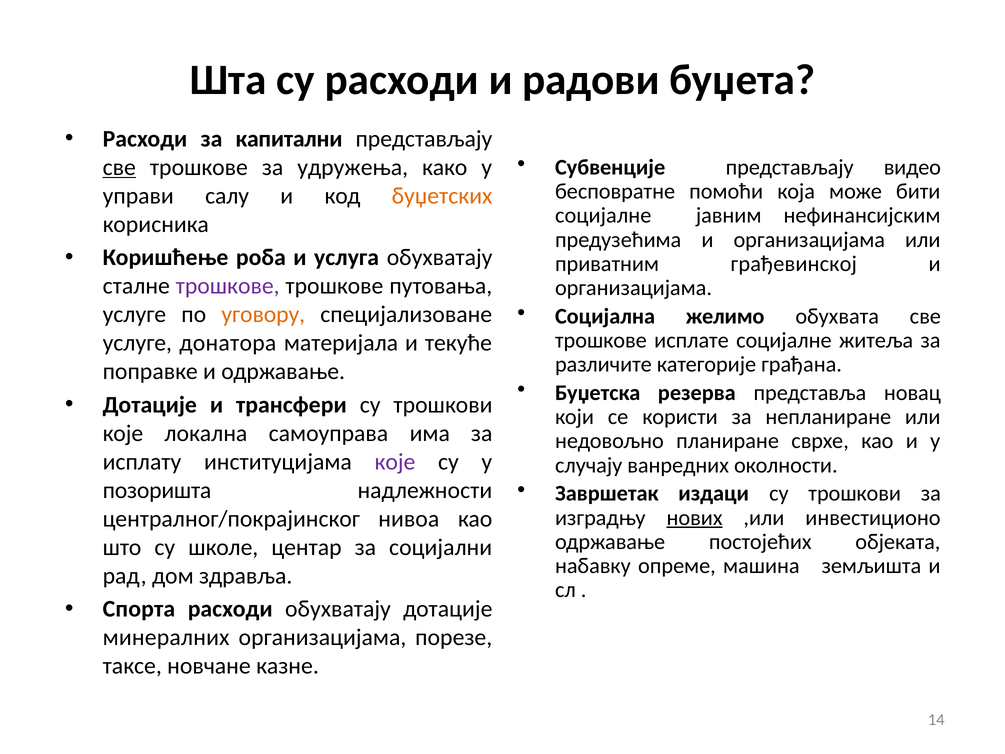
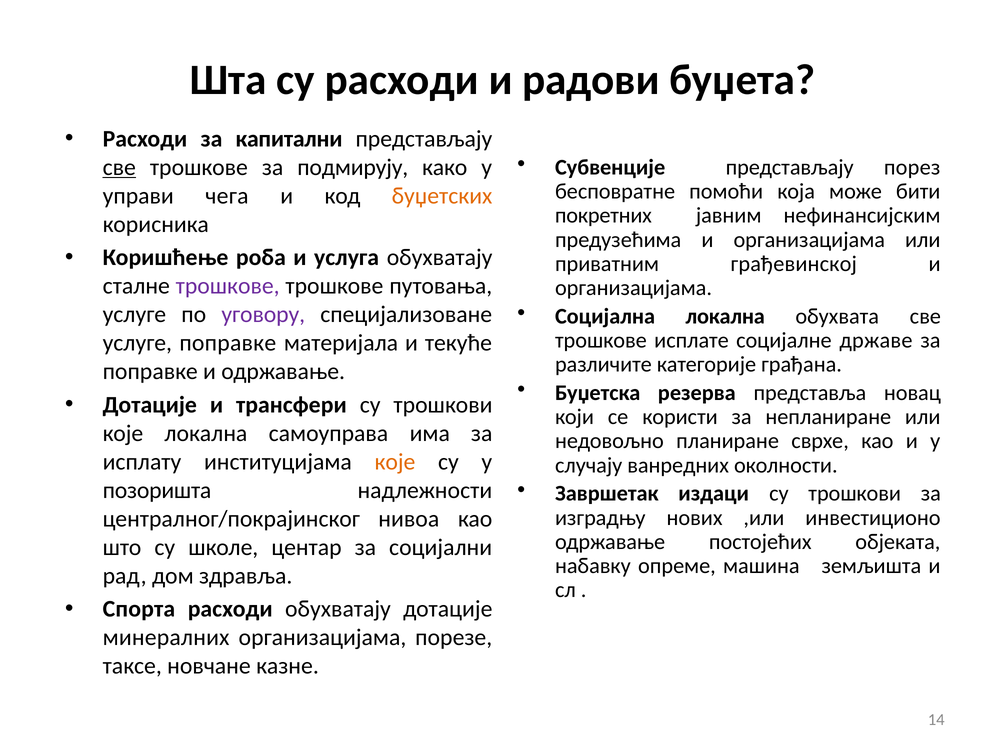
видео: видео -> порез
удружења: удружења -> подмирују
салу: салу -> чега
социјалне at (603, 216): социјалне -> покретних
Социјална желимо: желимо -> локална
уговору colour: orange -> purple
житеља: житеља -> државе
услуге донатора: донатора -> поправке
које at (395, 462) colour: purple -> orange
нових underline: present -> none
